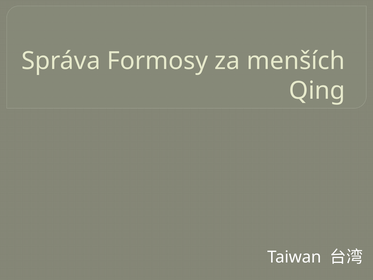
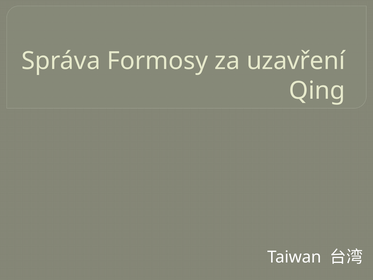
menších: menších -> uzavření
